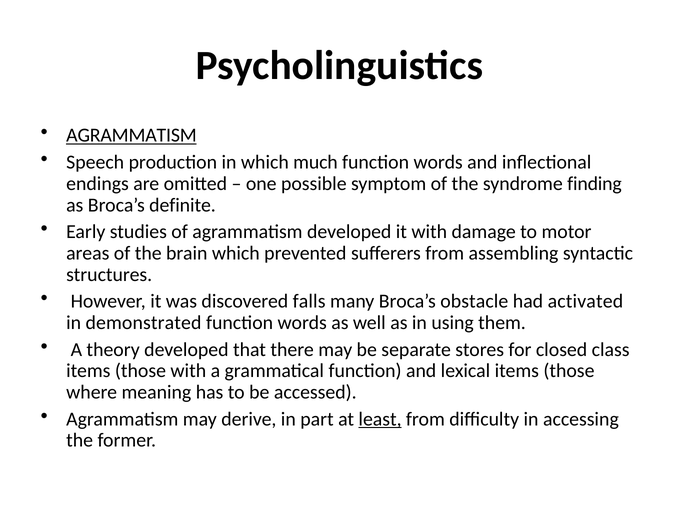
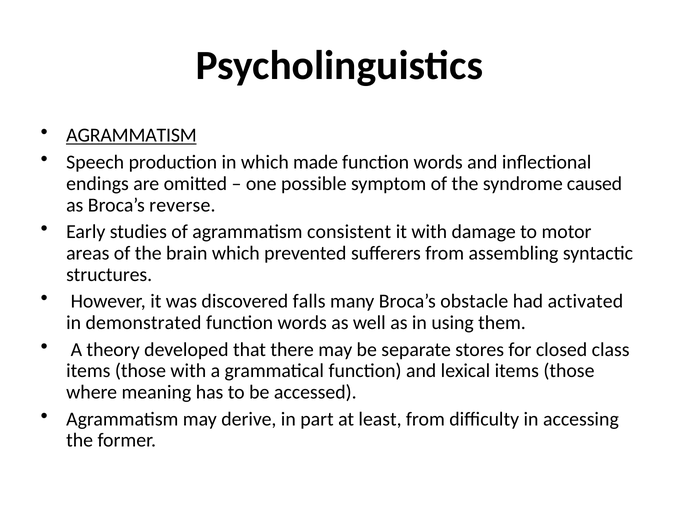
much: much -> made
finding: finding -> caused
definite: definite -> reverse
agrammatism developed: developed -> consistent
least underline: present -> none
